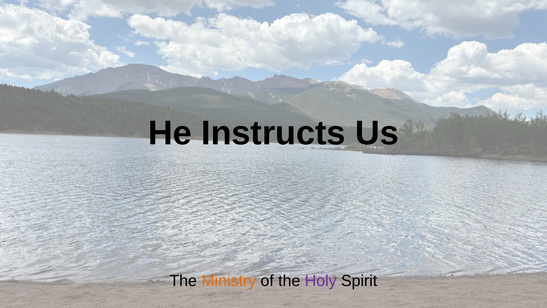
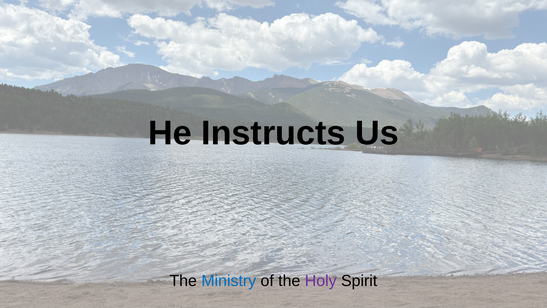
Ministry colour: orange -> blue
